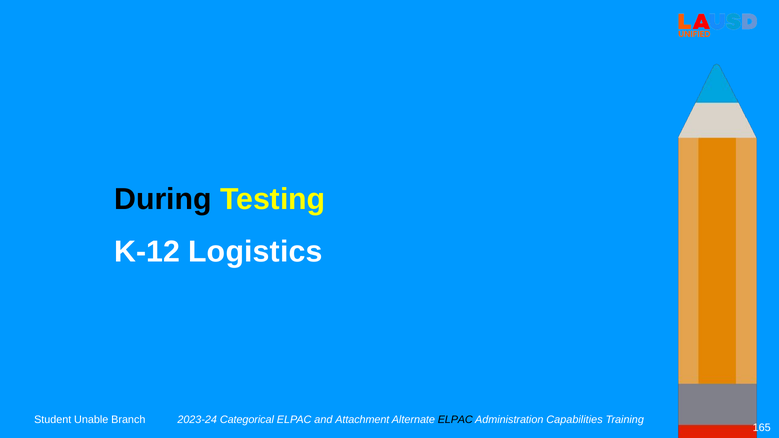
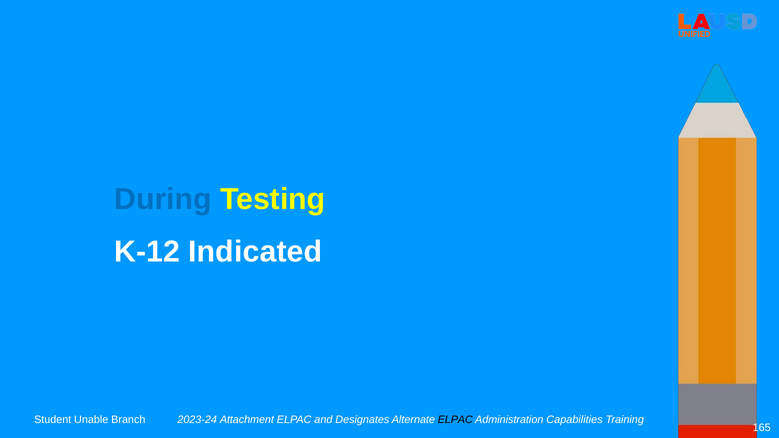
During colour: black -> blue
Logistics: Logistics -> Indicated
Categorical: Categorical -> Attachment
Attachment: Attachment -> Designates
